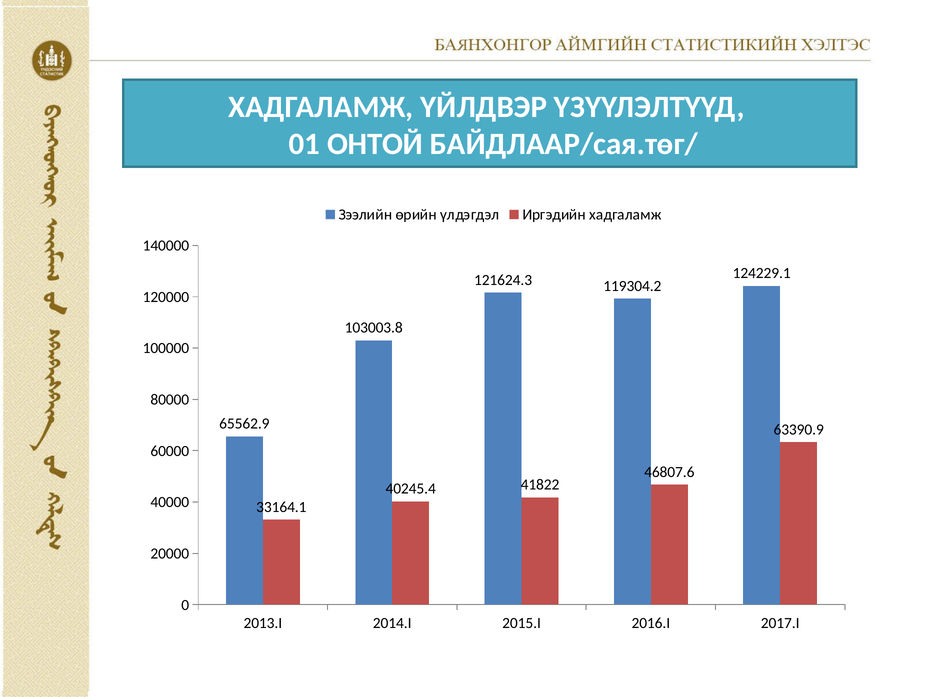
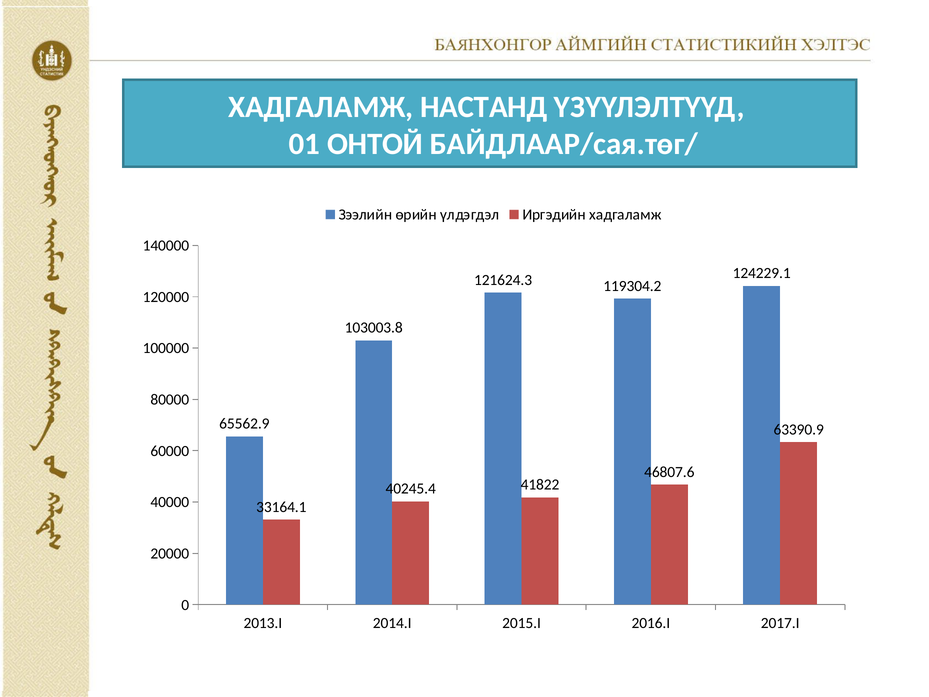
ҮЙЛДВЭР: ҮЙЛДВЭР -> НАСТАНД
